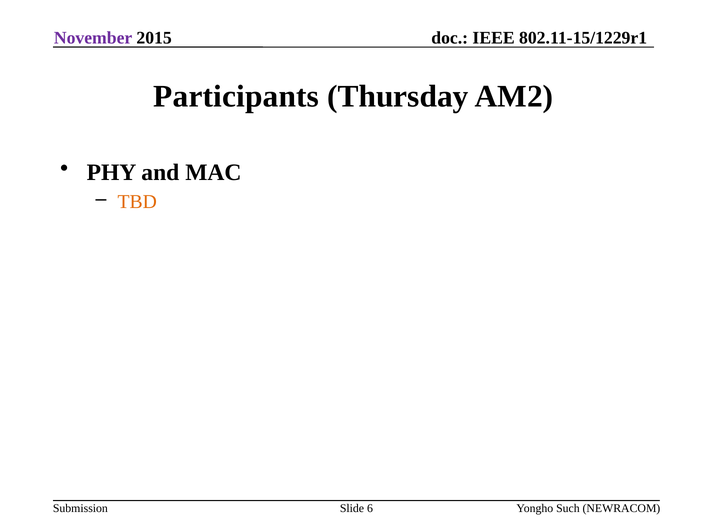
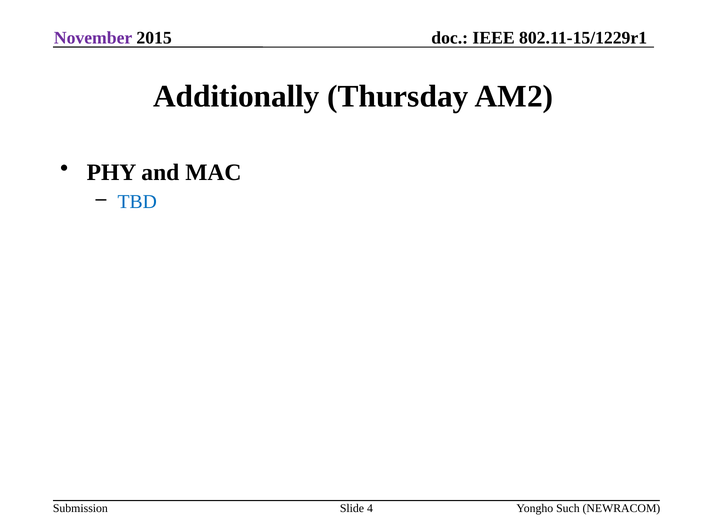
Participants: Participants -> Additionally
TBD colour: orange -> blue
6: 6 -> 4
